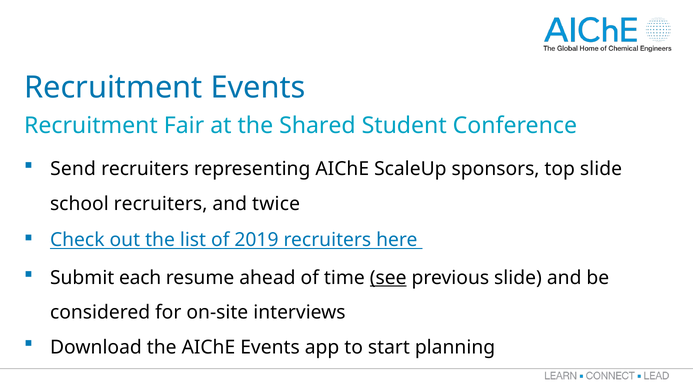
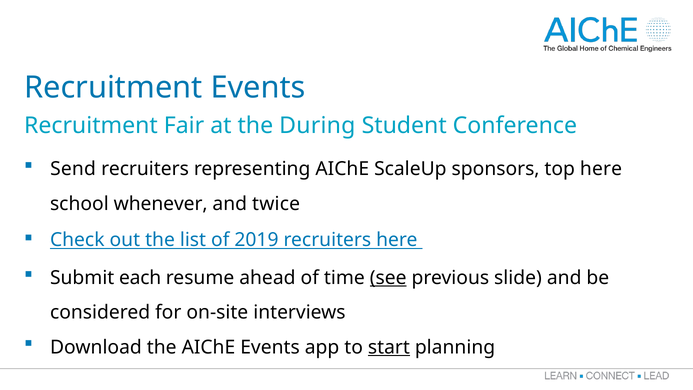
Shared: Shared -> During
top slide: slide -> here
school recruiters: recruiters -> whenever
start underline: none -> present
